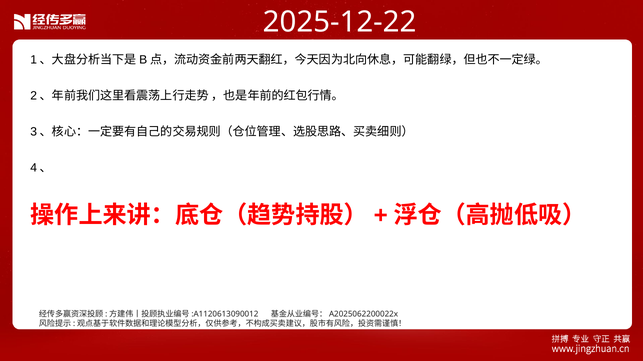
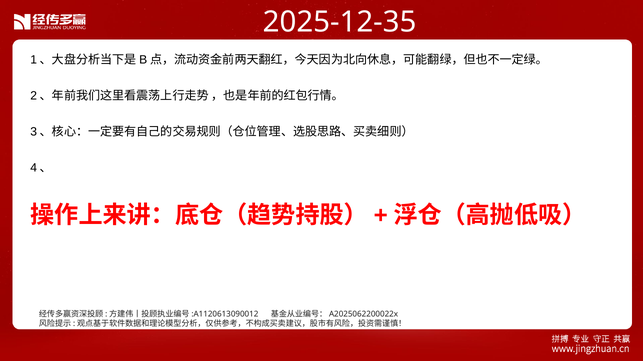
2025-12-22: 2025-12-22 -> 2025-12-35
